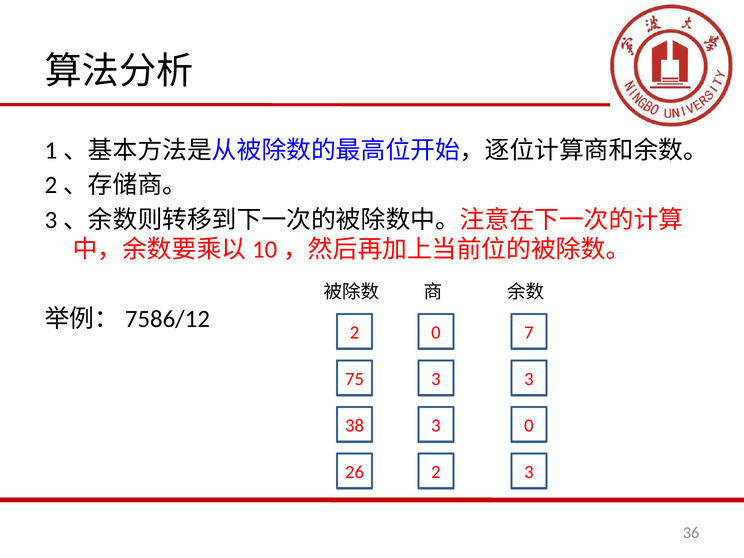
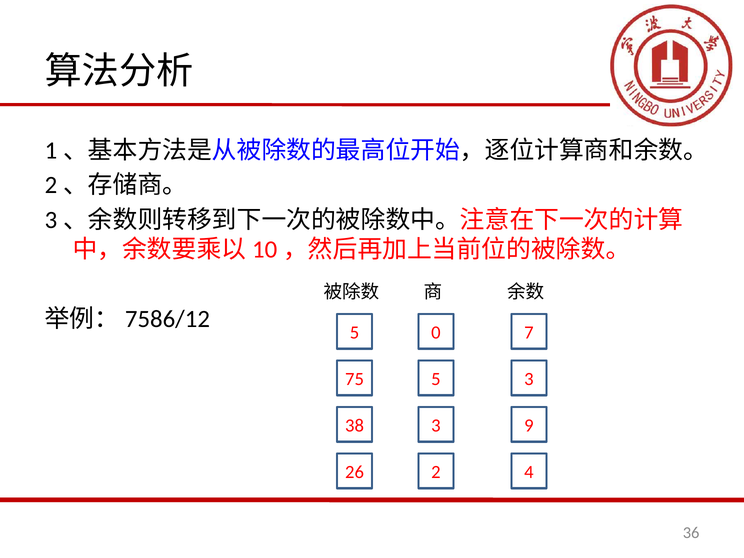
2 at (355, 333): 2 -> 5
75 3: 3 -> 5
3 0: 0 -> 9
2 3: 3 -> 4
